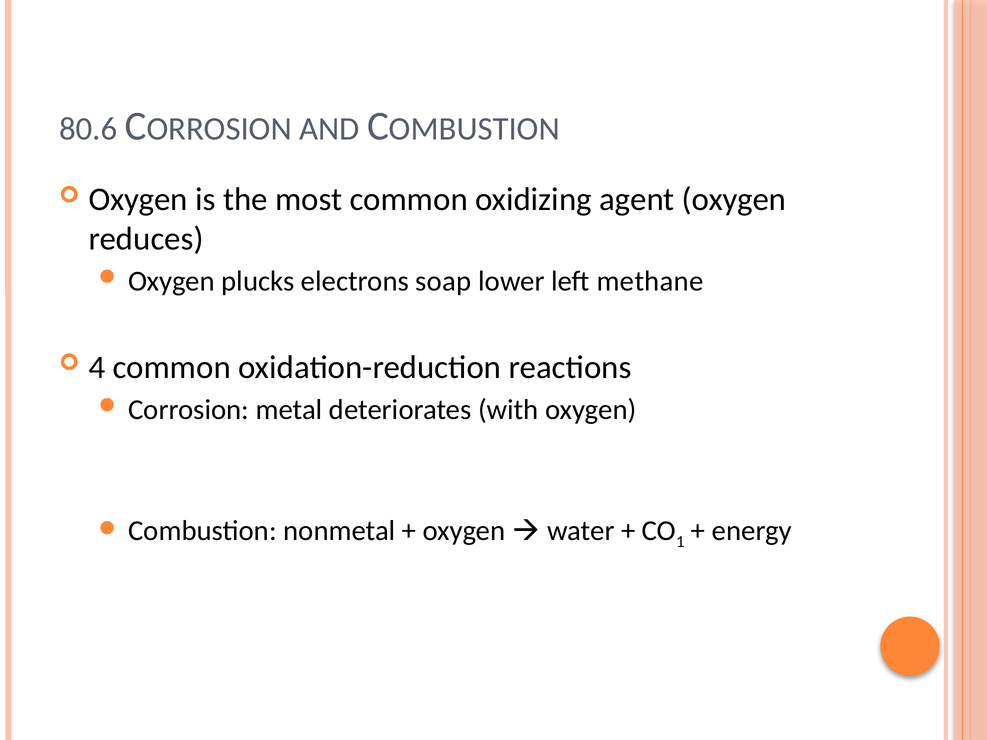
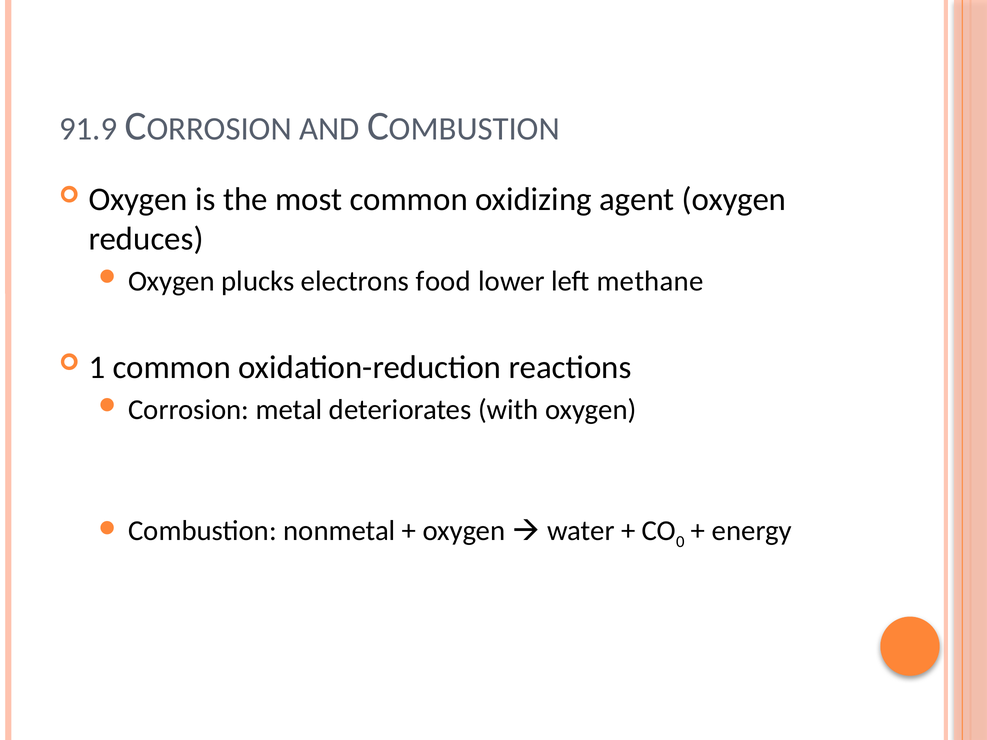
80.6: 80.6 -> 91.9
soap: soap -> food
4: 4 -> 1
1: 1 -> 0
